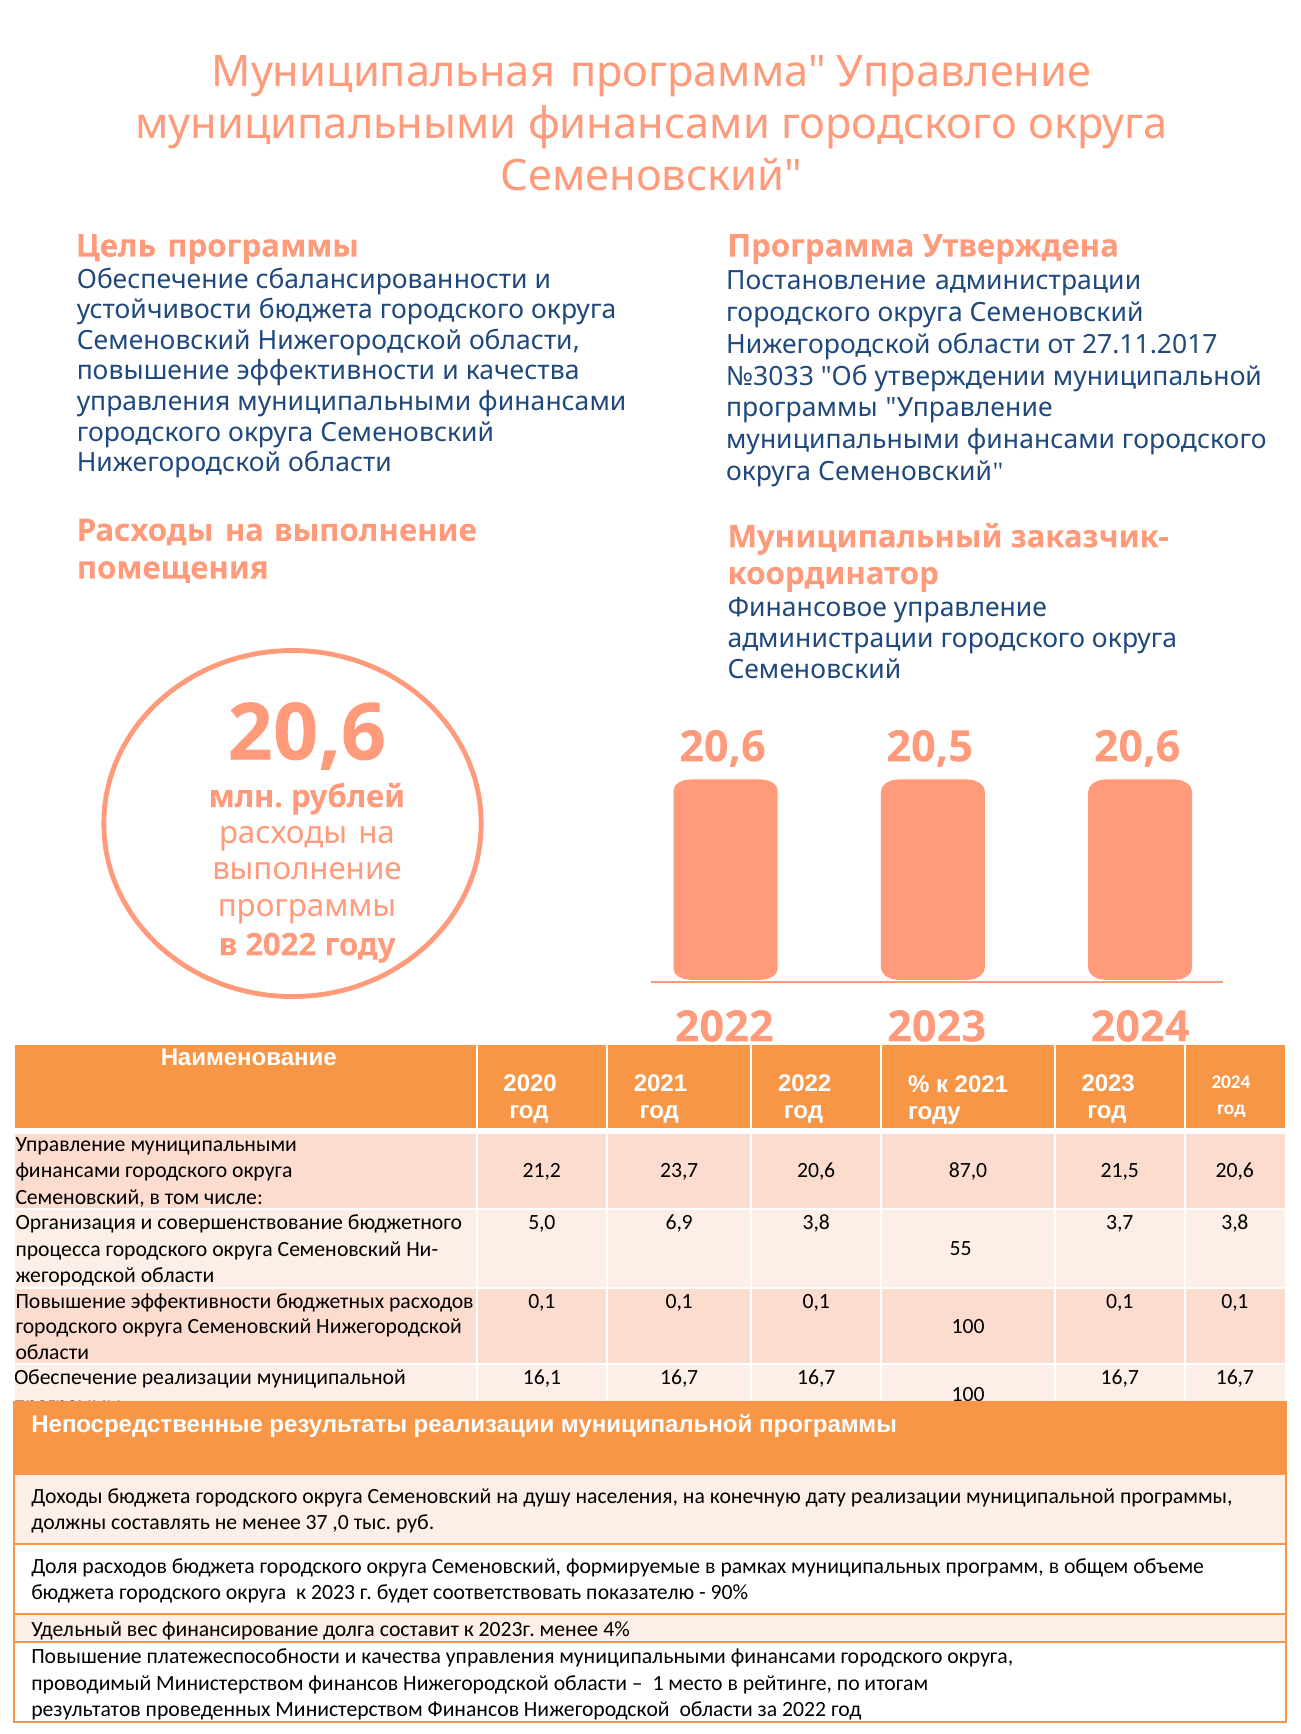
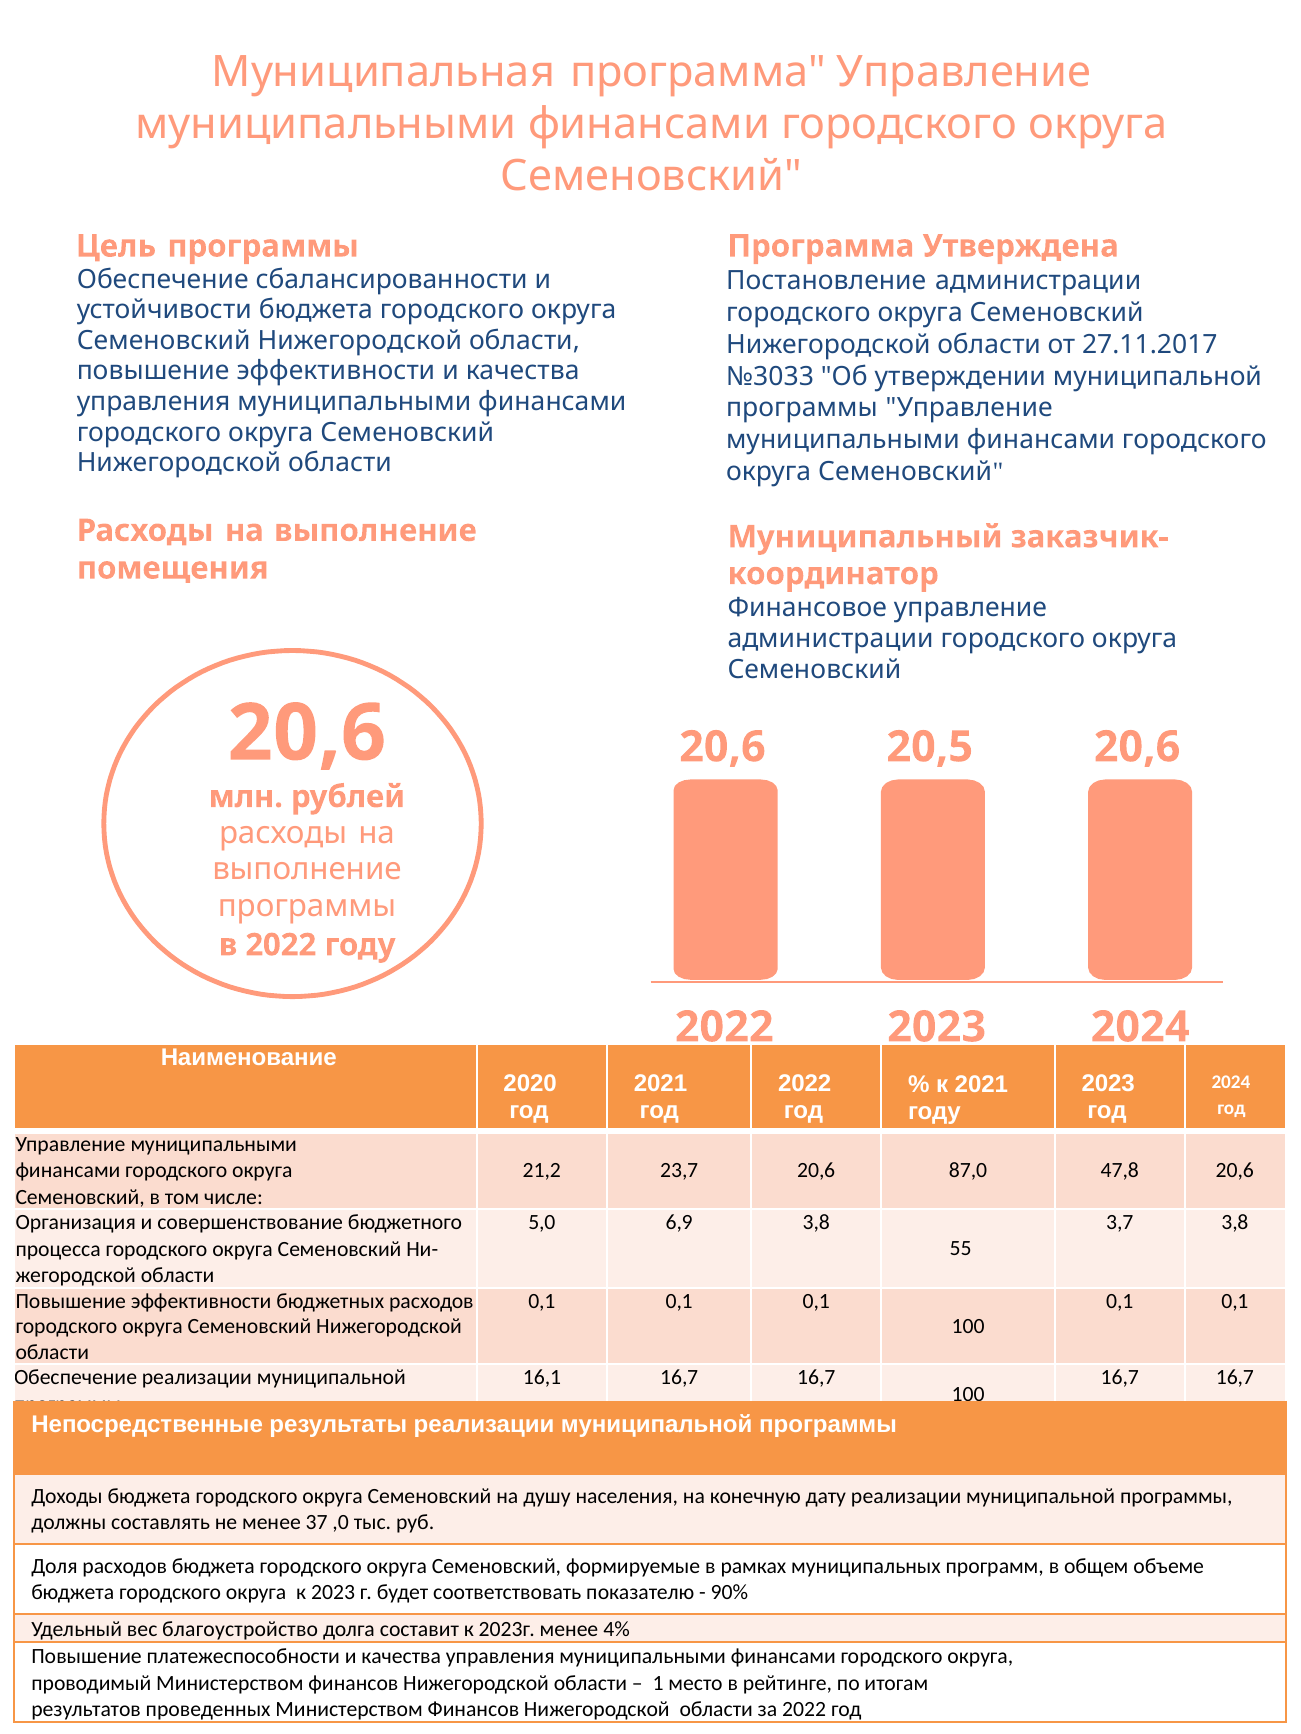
21,5: 21,5 -> 47,8
финансирование: финансирование -> благоустройство
